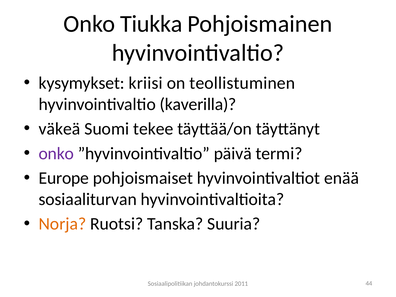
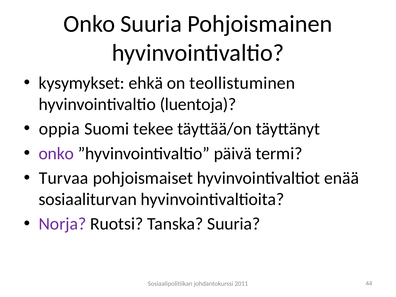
Onko Tiukka: Tiukka -> Suuria
kriisi: kriisi -> ehkä
kaverilla: kaverilla -> luentoja
väkeä: väkeä -> oppia
Europe: Europe -> Turvaa
Norja colour: orange -> purple
